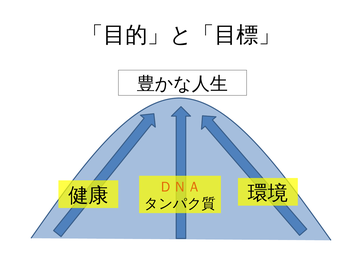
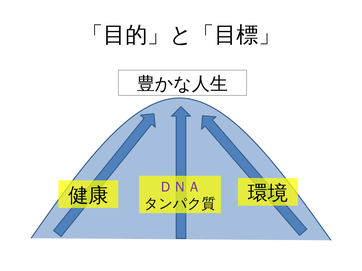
ＤＮＡ colour: orange -> purple
